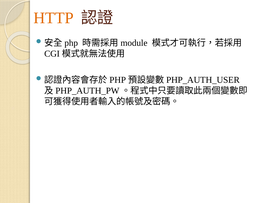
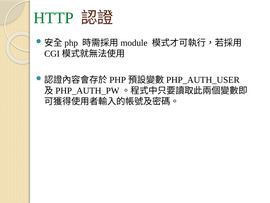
HTTP colour: orange -> green
